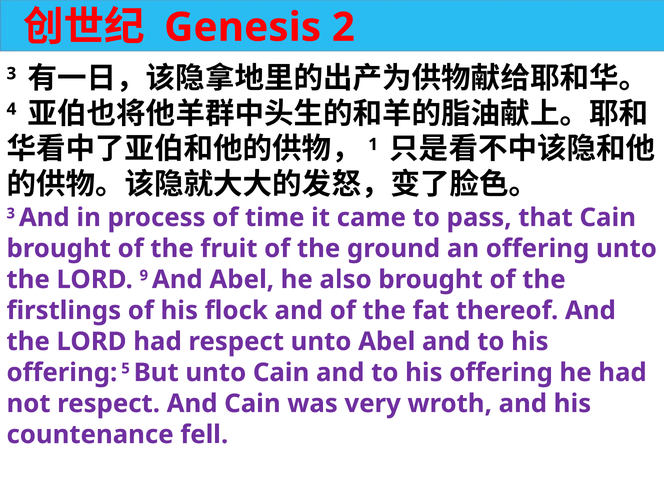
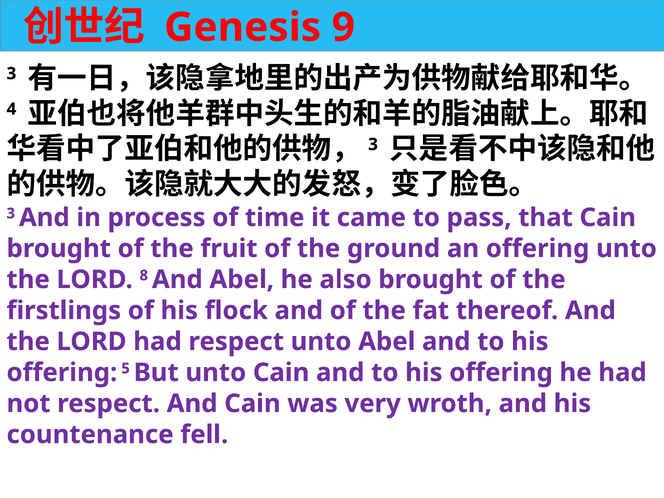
2: 2 -> 9
1 at (373, 144): 1 -> 3
9: 9 -> 8
